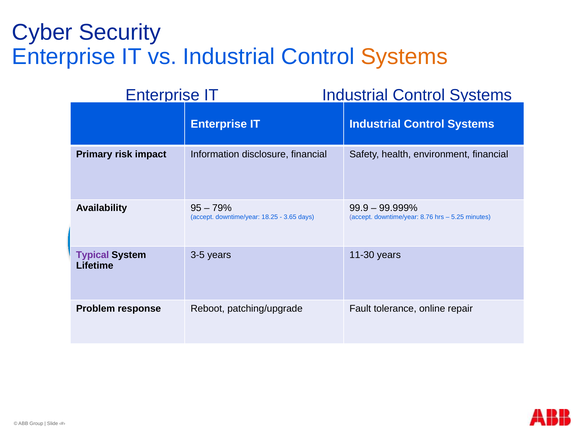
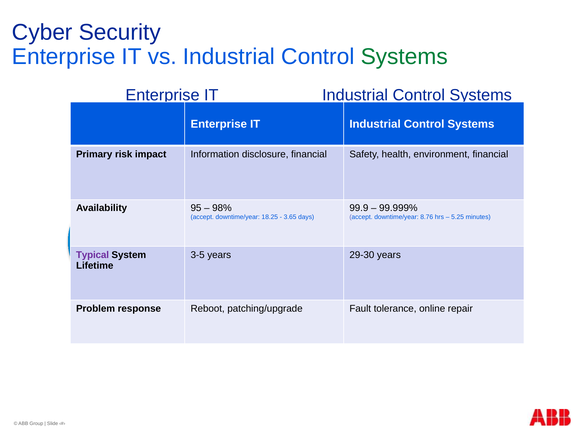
Systems at (404, 57) colour: orange -> green
79%: 79% -> 98%
11-30: 11-30 -> 29-30
